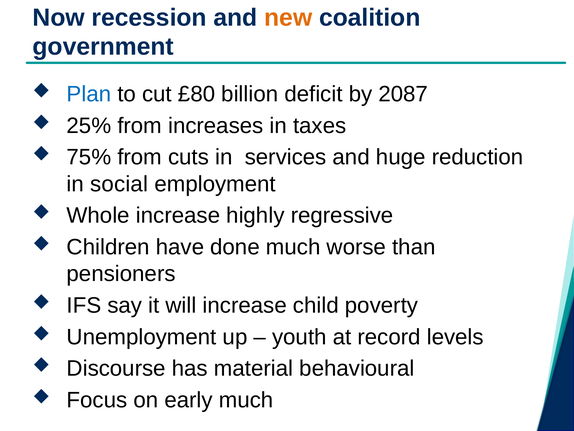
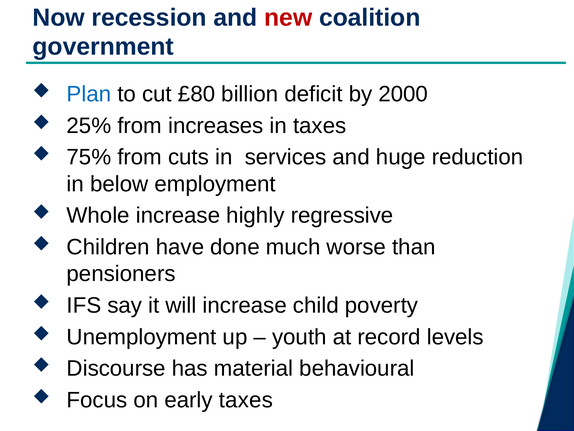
new colour: orange -> red
2087: 2087 -> 2000
social: social -> below
early much: much -> taxes
